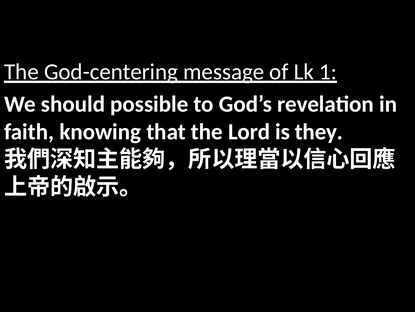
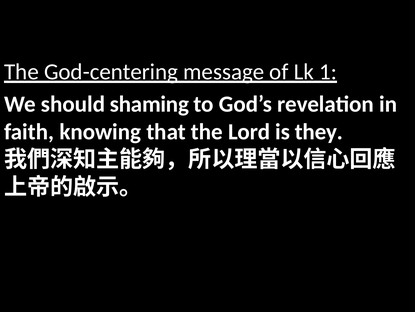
possible: possible -> shaming
